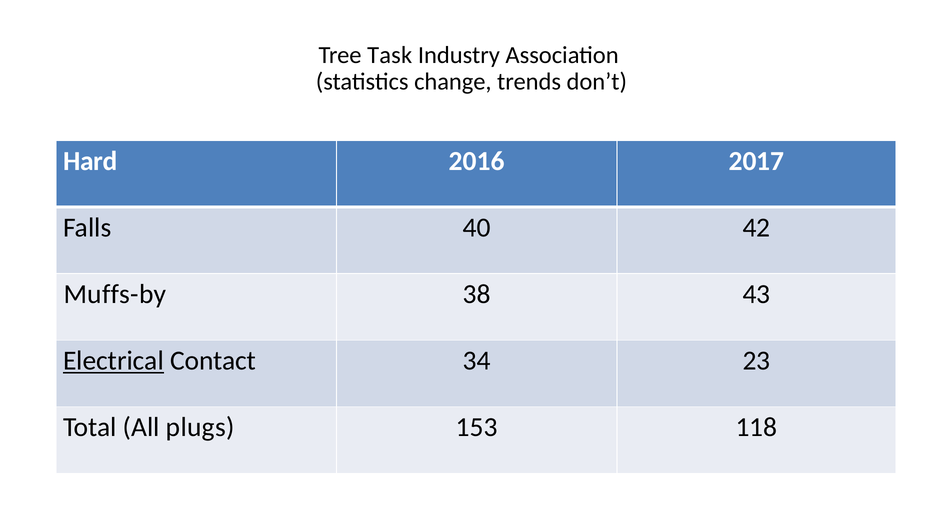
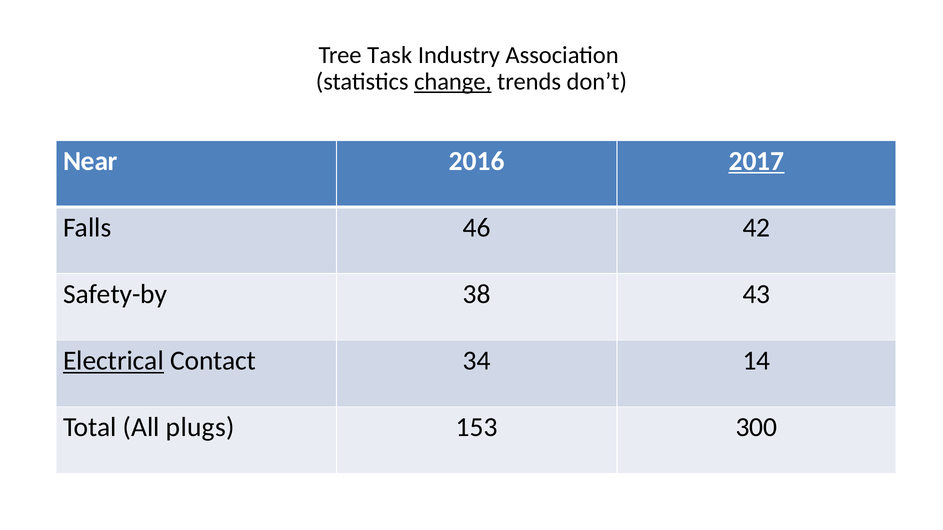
change underline: none -> present
Hard: Hard -> Near
2017 underline: none -> present
40: 40 -> 46
Muffs-by: Muffs-by -> Safety-by
23: 23 -> 14
118: 118 -> 300
